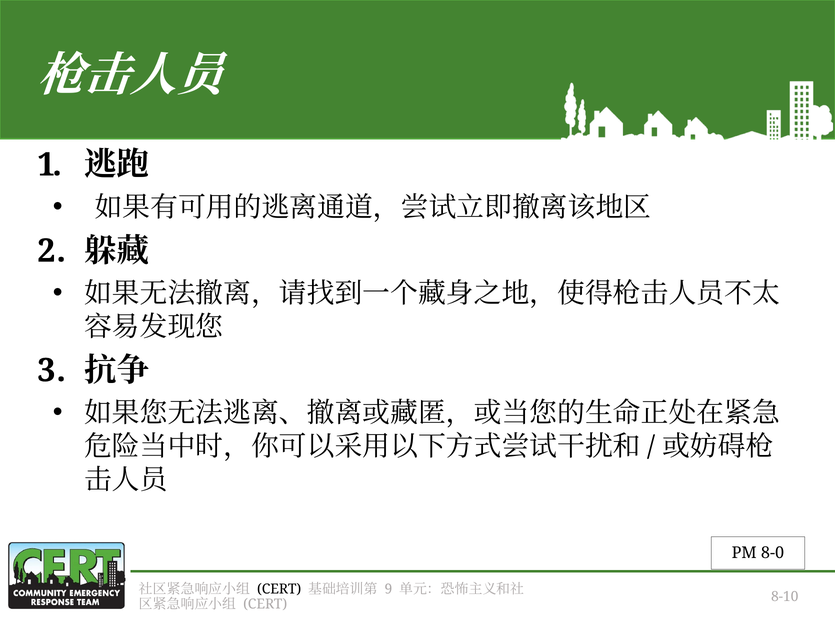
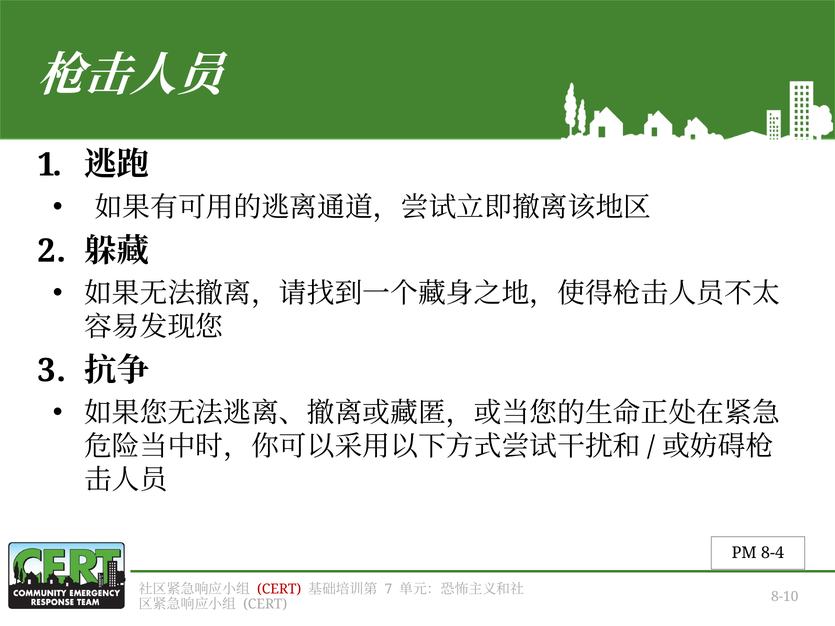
8-0: 8-0 -> 8-4
CERT at (279, 589) colour: black -> red
9: 9 -> 7
